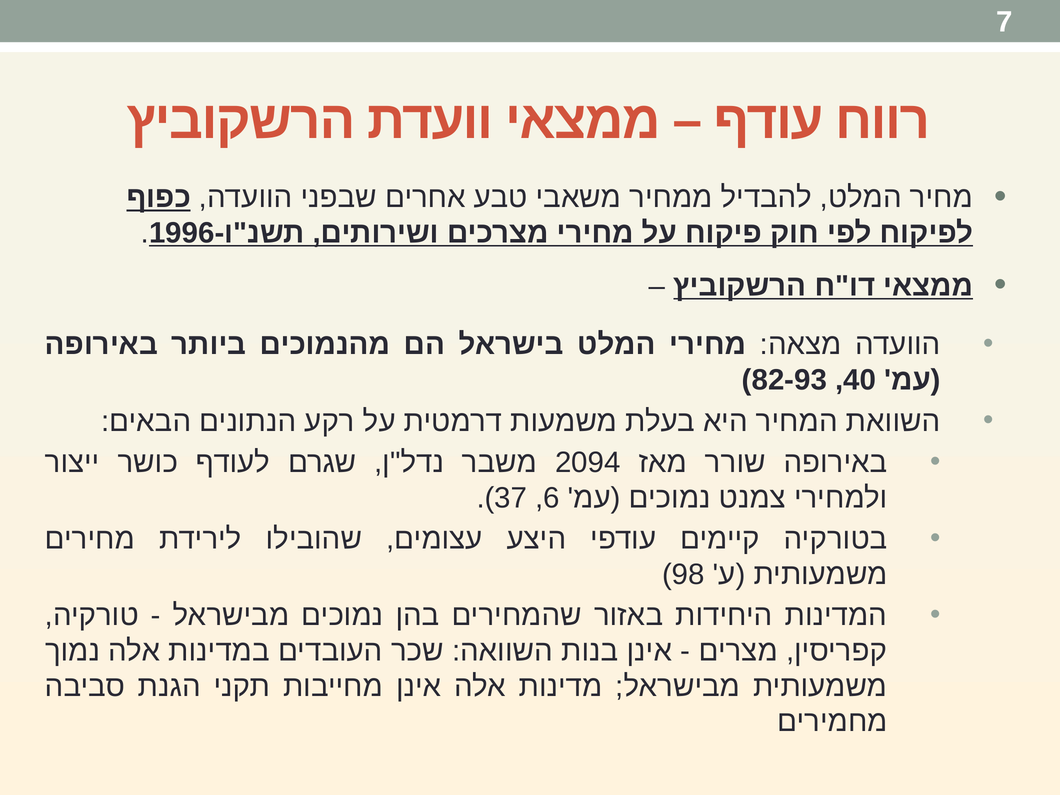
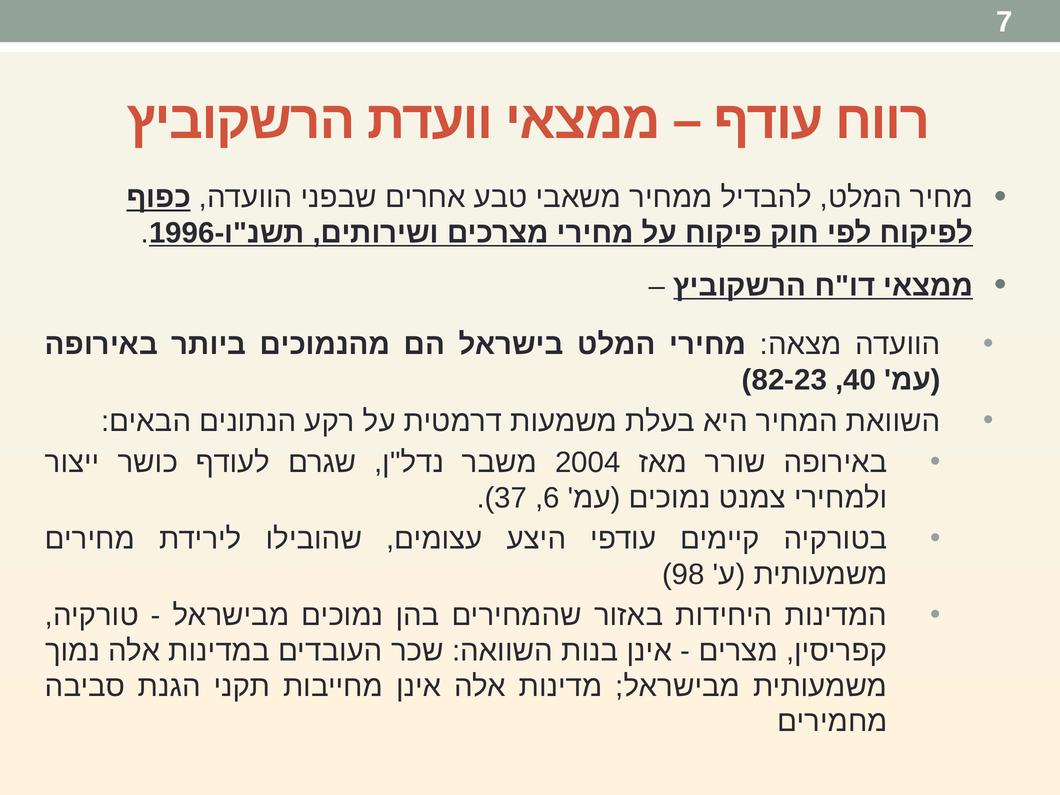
82-93: 82-93 -> 82-23
2094: 2094 -> 2004
